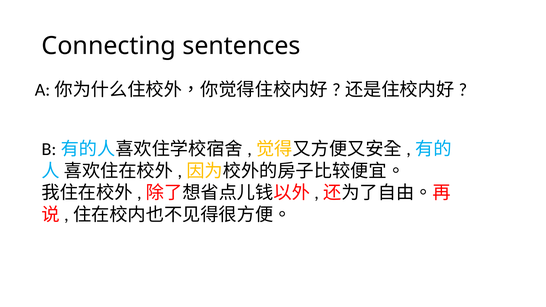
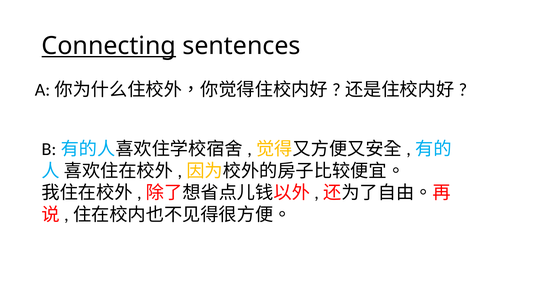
Connecting underline: none -> present
